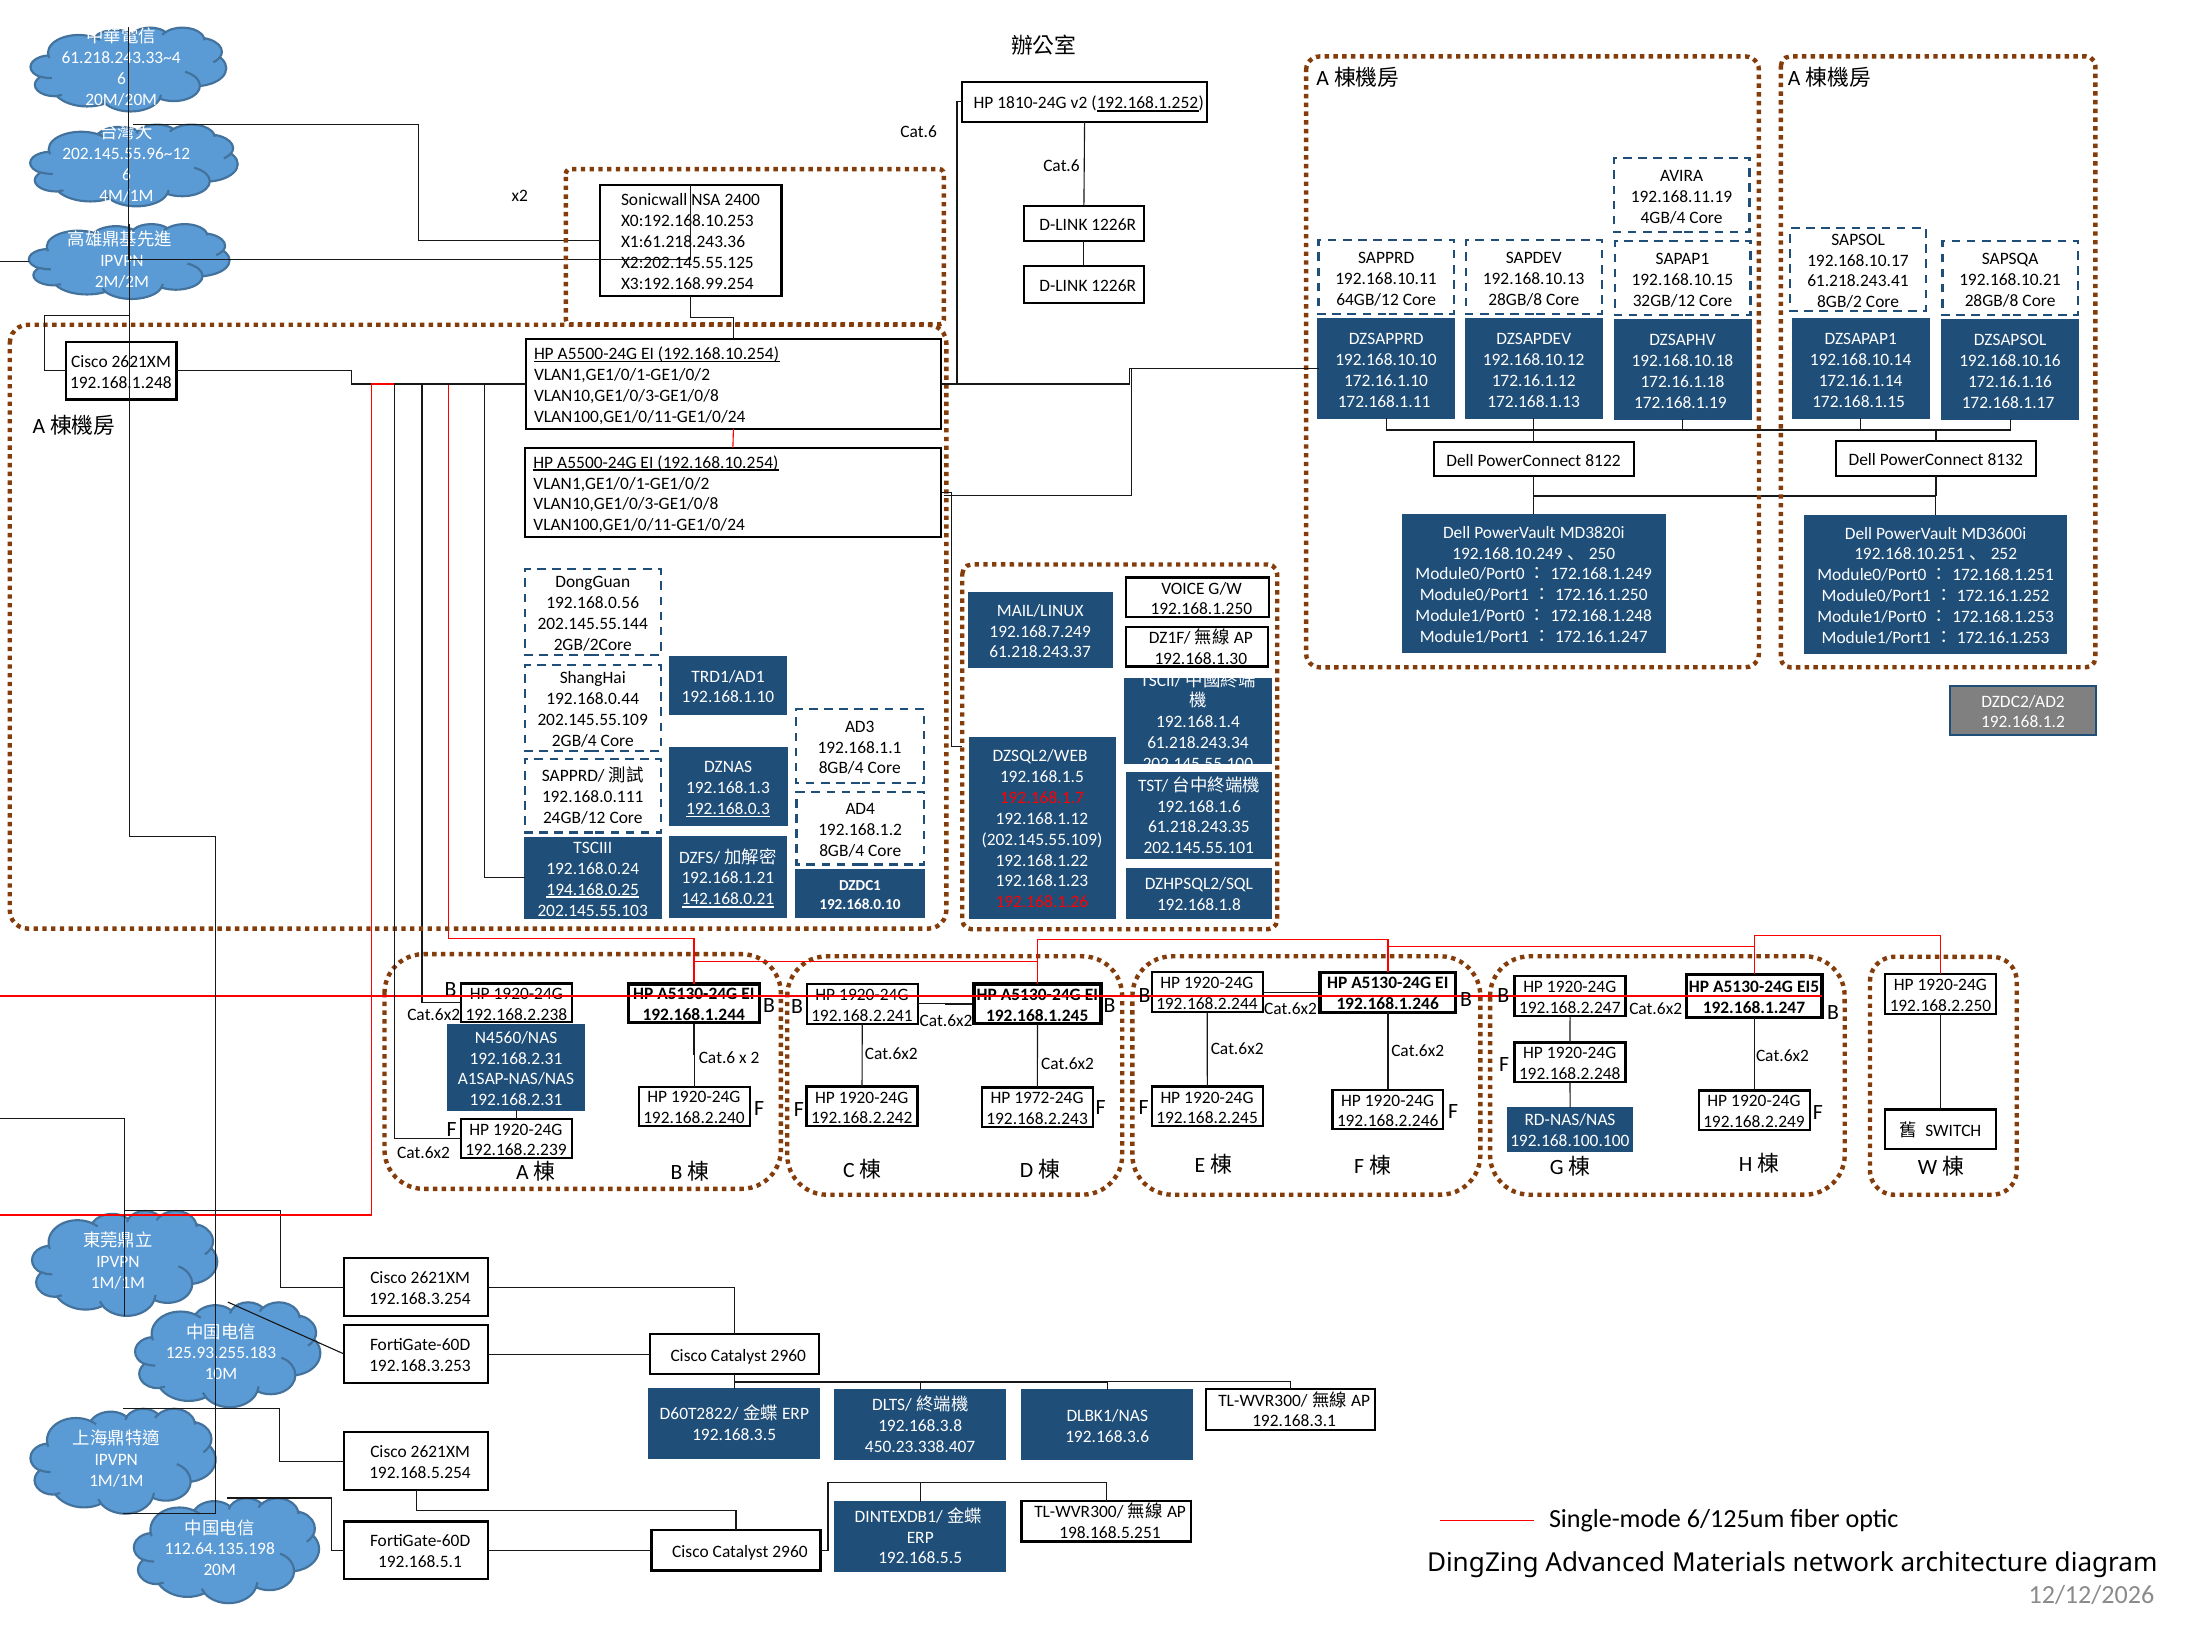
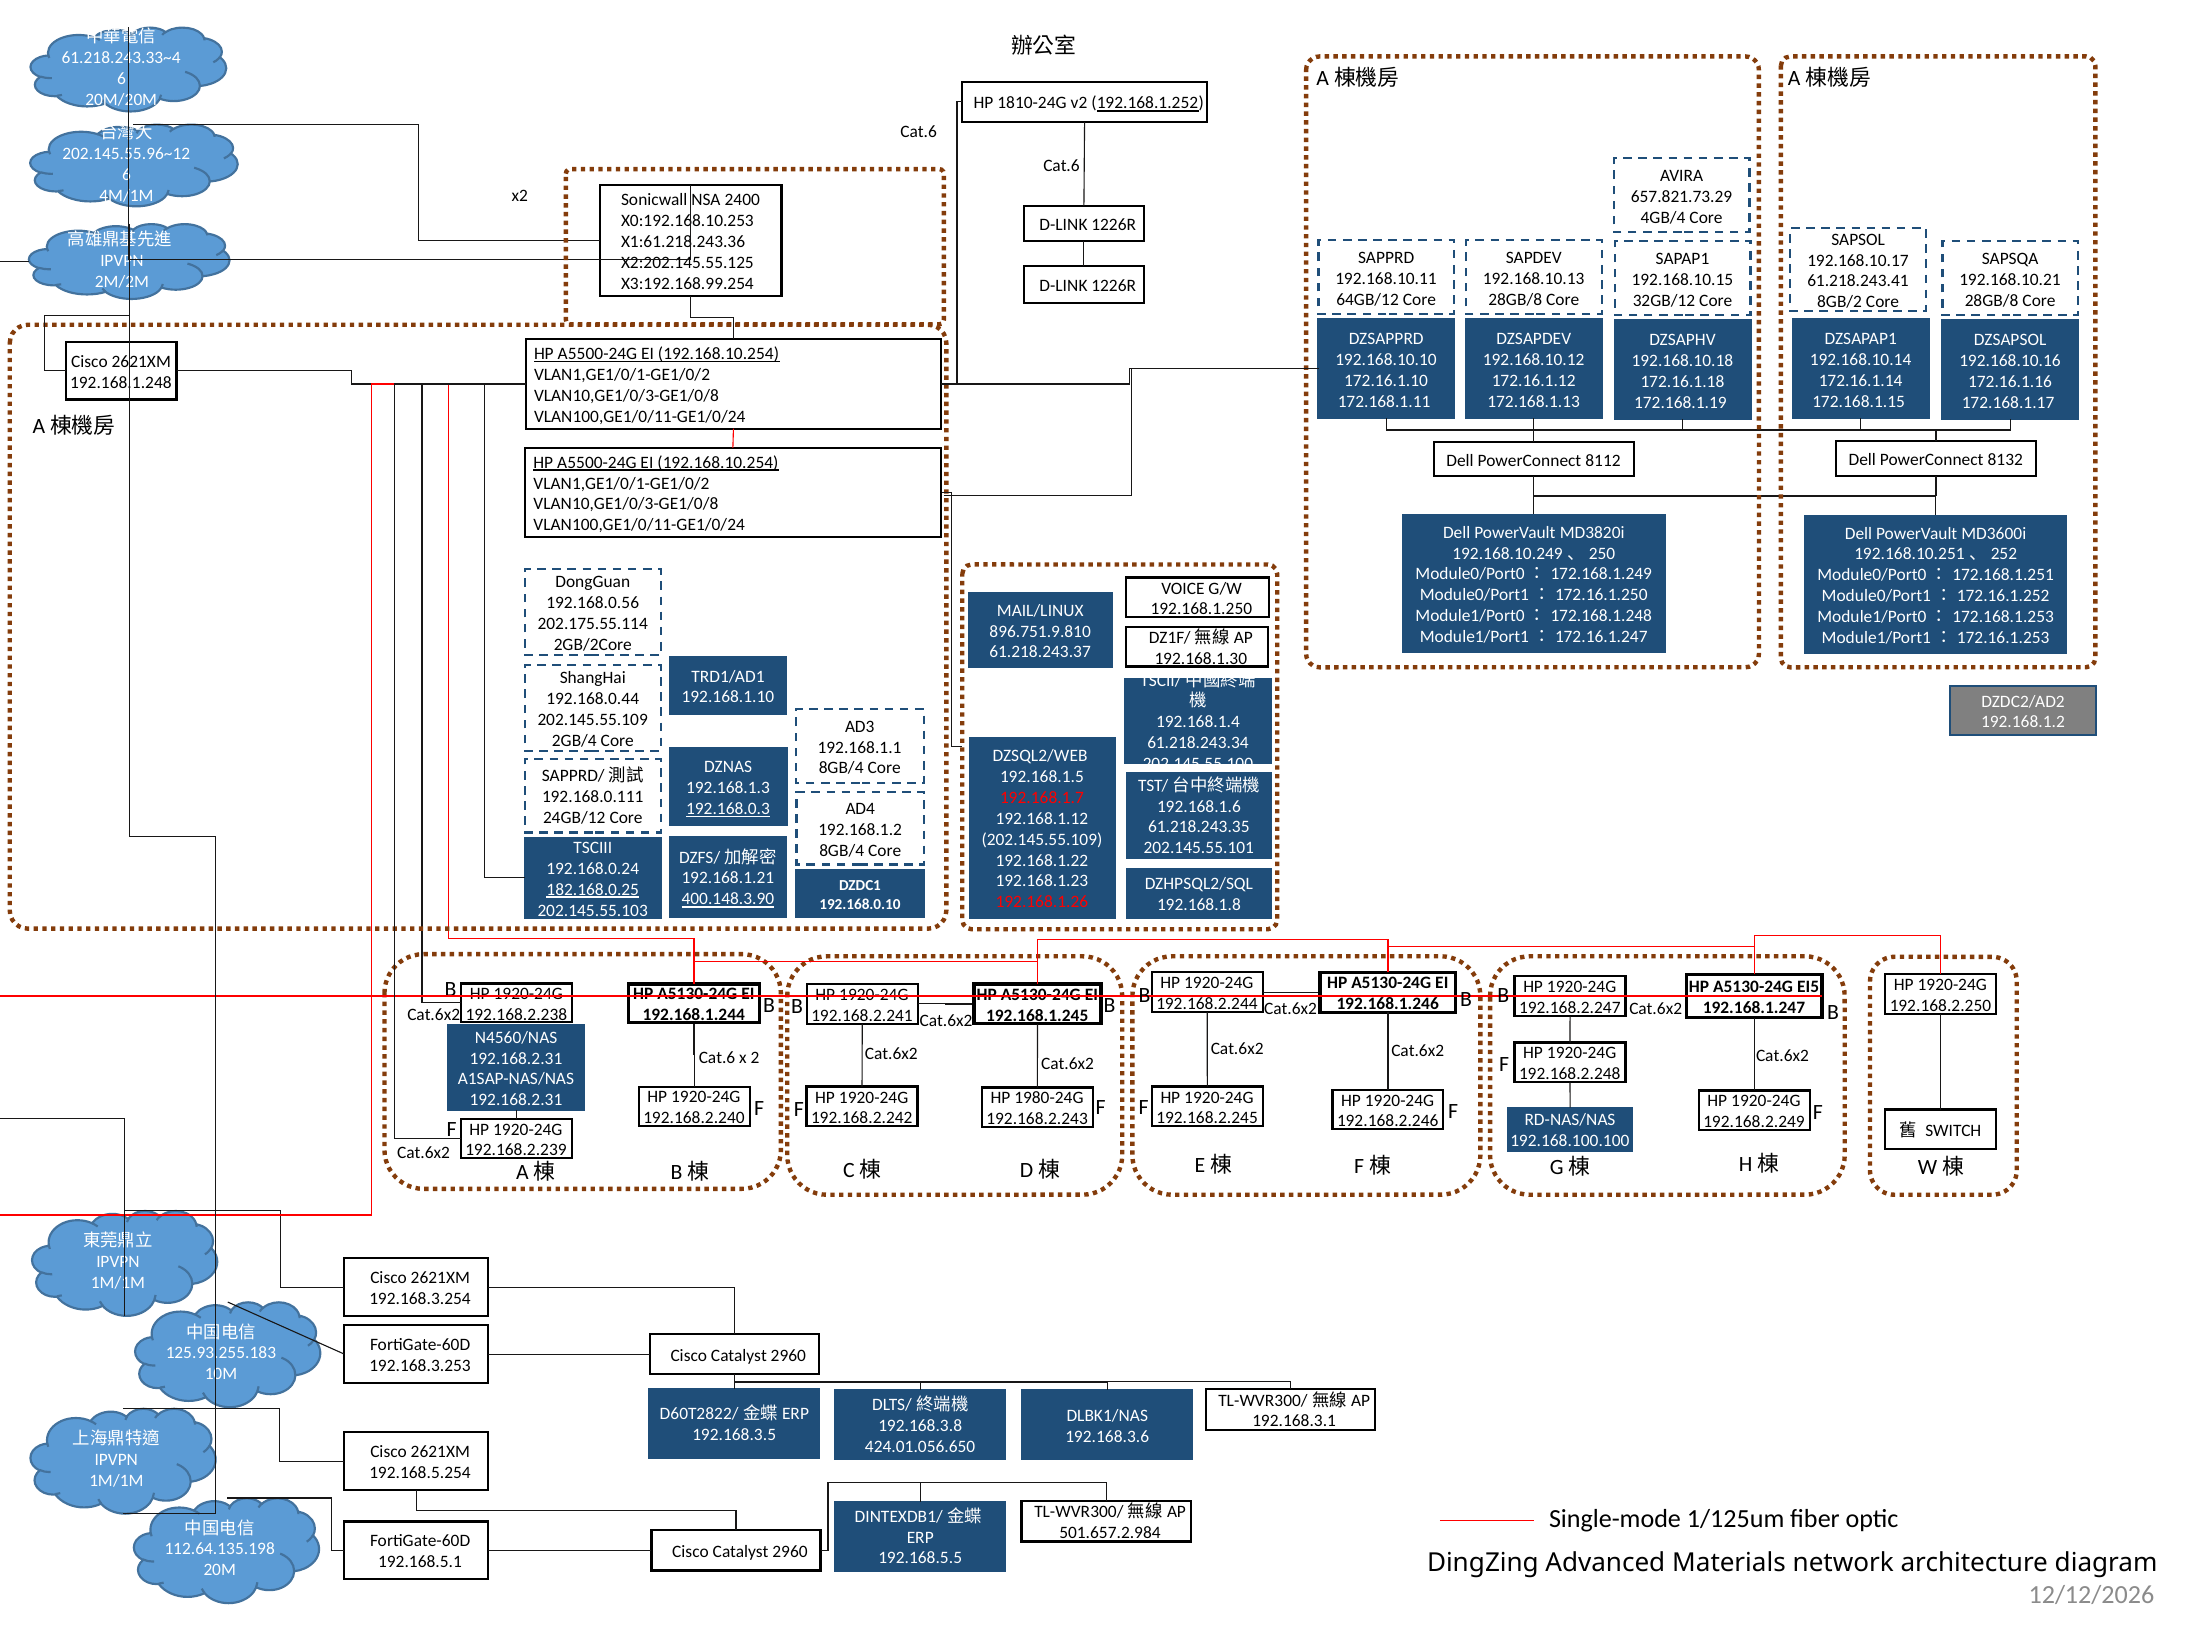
192.168.11.19: 192.168.11.19 -> 657.821.73.29
8122: 8122 -> 8112
202.145.55.144: 202.145.55.144 -> 202.175.55.114
192.168.7.249: 192.168.7.249 -> 896.751.9.810
194.168.0.25: 194.168.0.25 -> 182.168.0.25
142.168.0.21: 142.168.0.21 -> 400.148.3.90
1972-24G: 1972-24G -> 1980-24G
450.23.338.407: 450.23.338.407 -> 424.01.056.650
6/125um: 6/125um -> 1/125um
198.168.5.251: 198.168.5.251 -> 501.657.2.984
